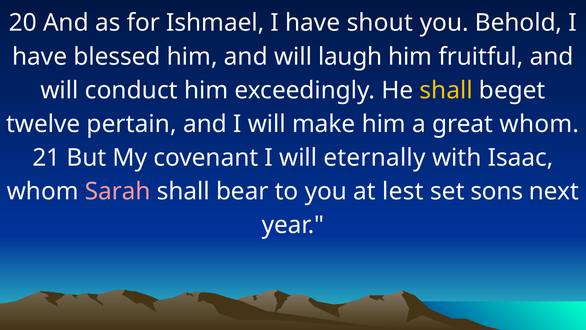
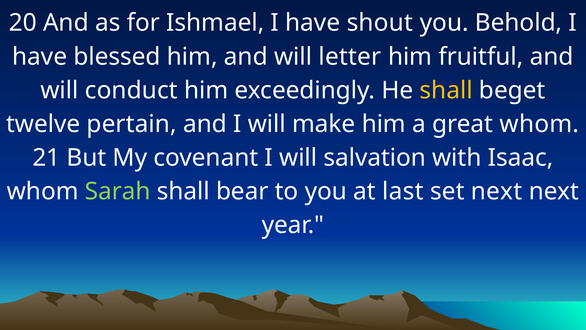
laugh: laugh -> letter
eternally: eternally -> salvation
Sarah colour: pink -> light green
lest: lest -> last
set sons: sons -> next
